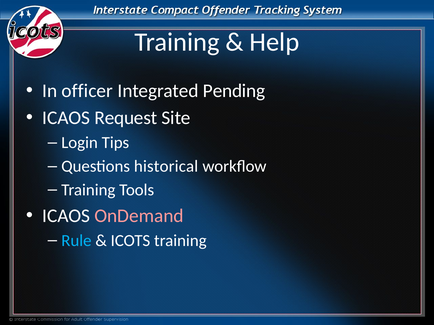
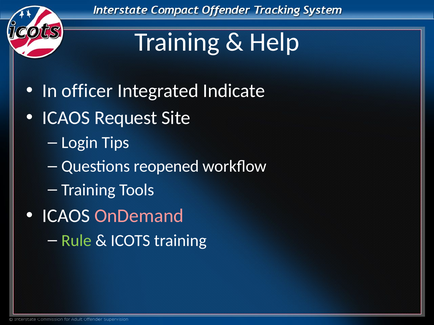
Pending: Pending -> Indicate
historical: historical -> reopened
Rule colour: light blue -> light green
